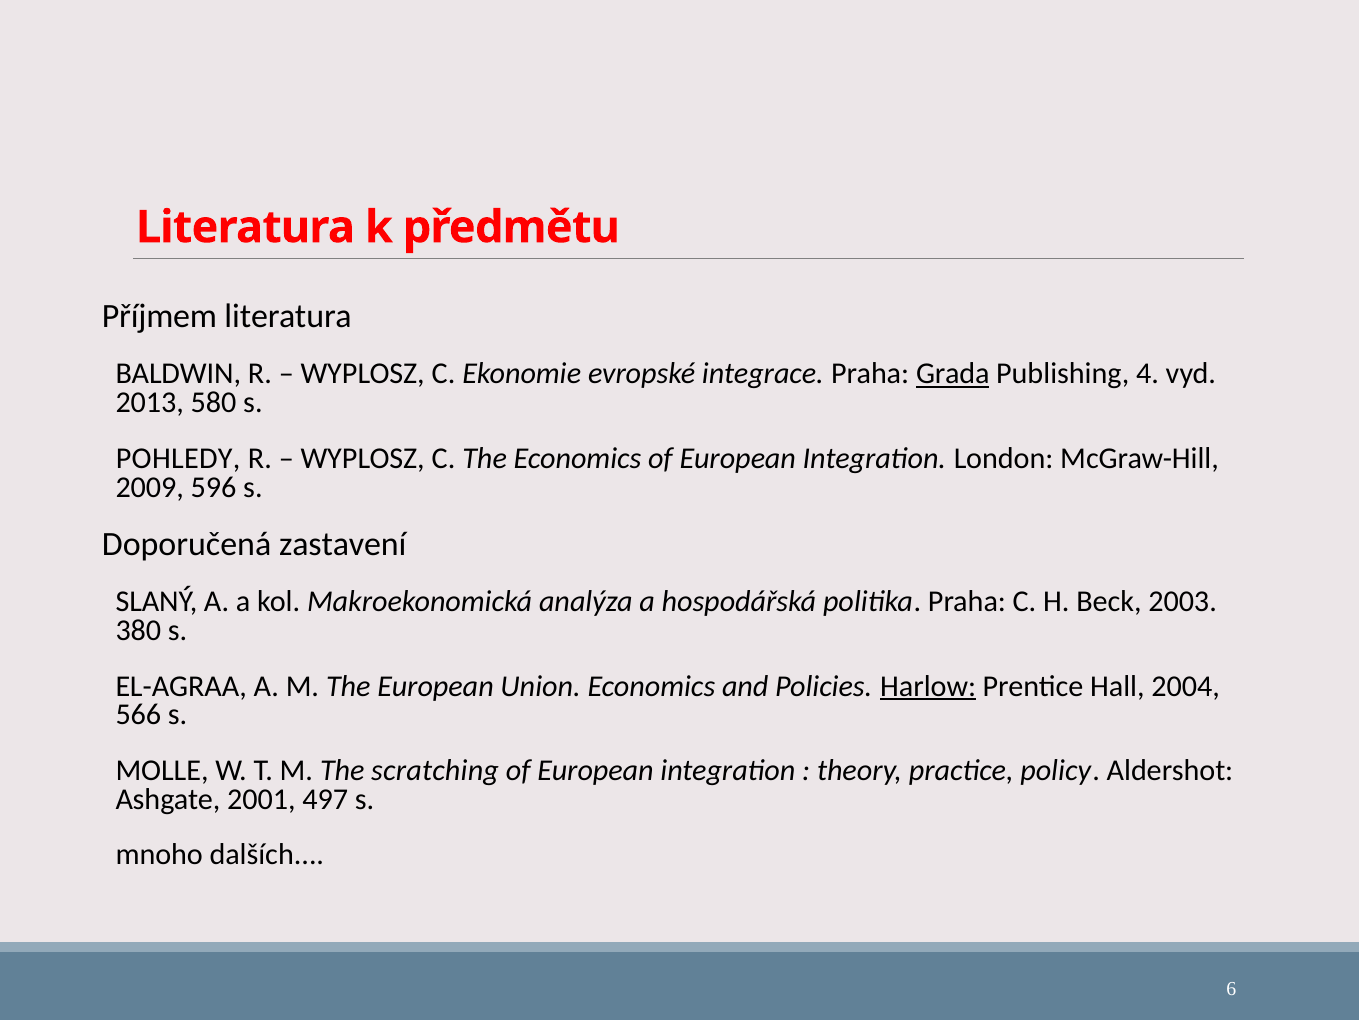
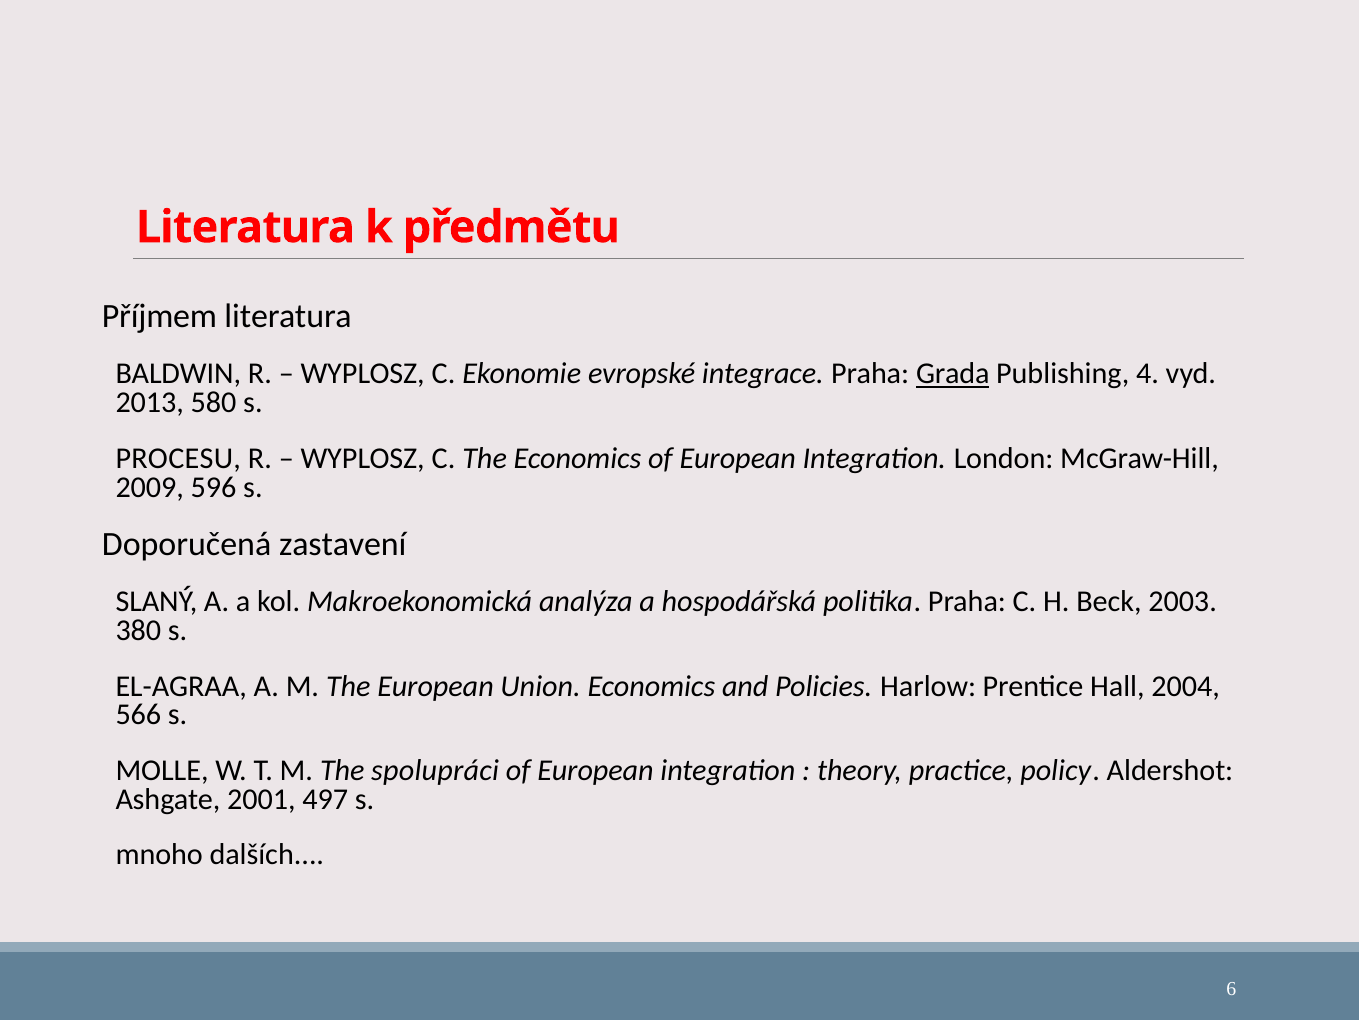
POHLEDY: POHLEDY -> PROCESU
Harlow underline: present -> none
scratching: scratching -> spolupráci
